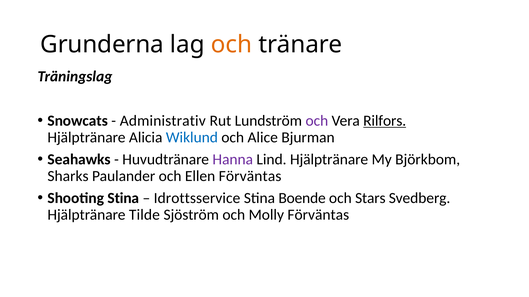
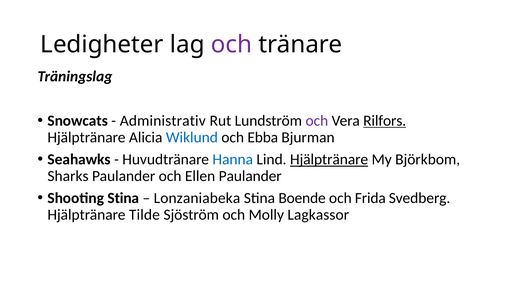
Grunderna: Grunderna -> Ledigheter
och at (232, 44) colour: orange -> purple
Alice: Alice -> Ebba
Hanna colour: purple -> blue
Hjälptränare at (329, 160) underline: none -> present
Ellen Förväntas: Förväntas -> Paulander
Idrottsservice: Idrottsservice -> Lonzaniabeka
Stars: Stars -> Frida
Molly Förväntas: Förväntas -> Lagkassor
